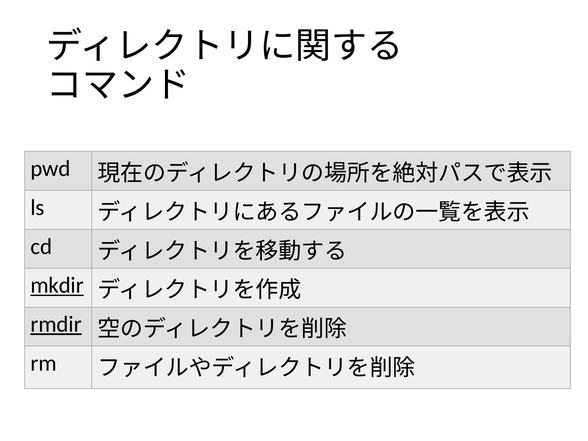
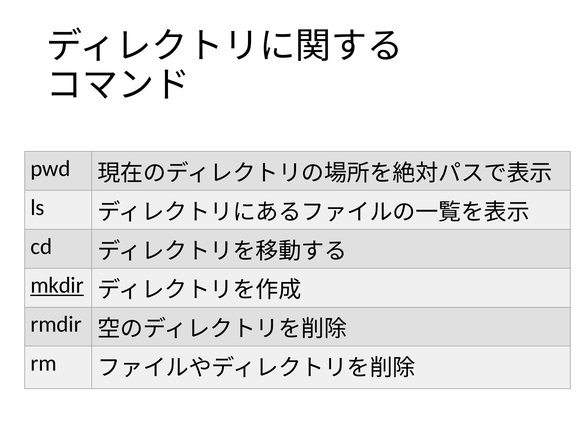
rmdir underline: present -> none
